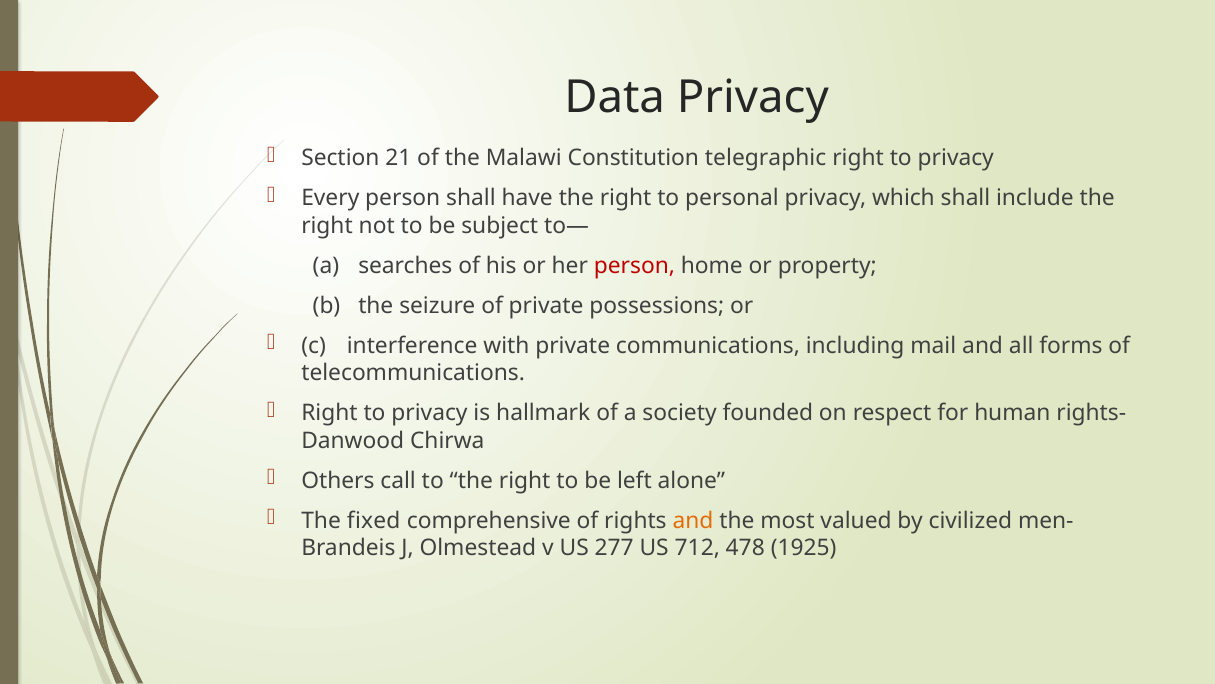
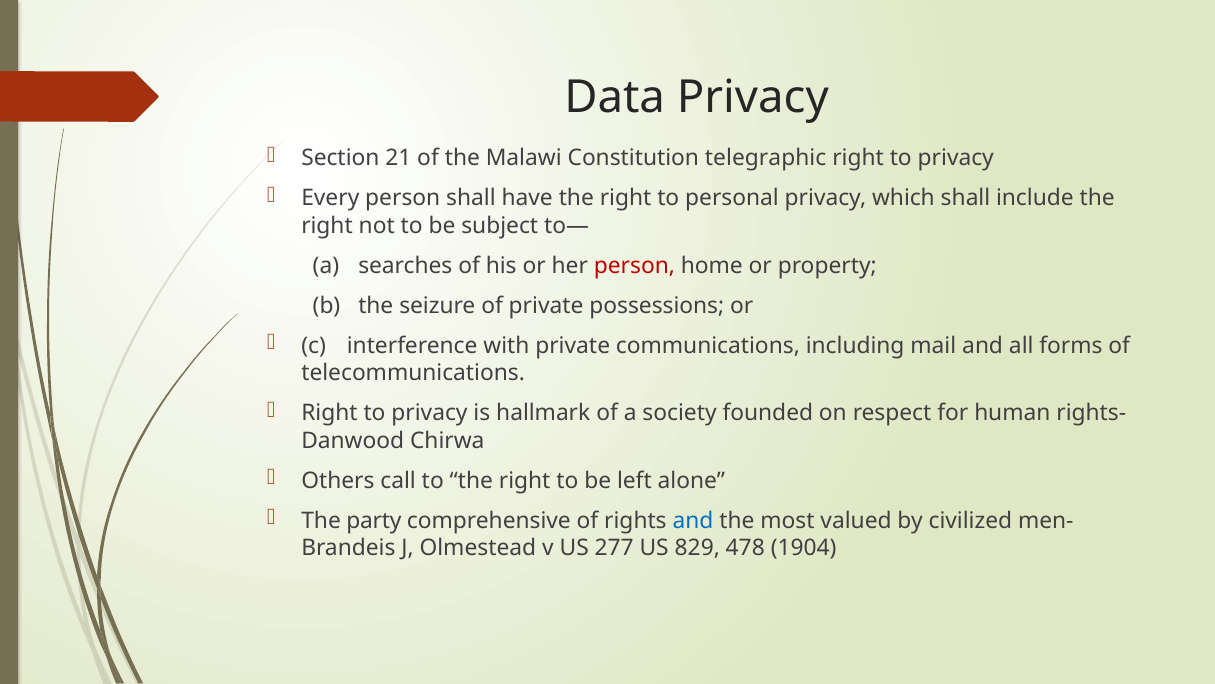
fixed: fixed -> party
and at (693, 520) colour: orange -> blue
712: 712 -> 829
1925: 1925 -> 1904
